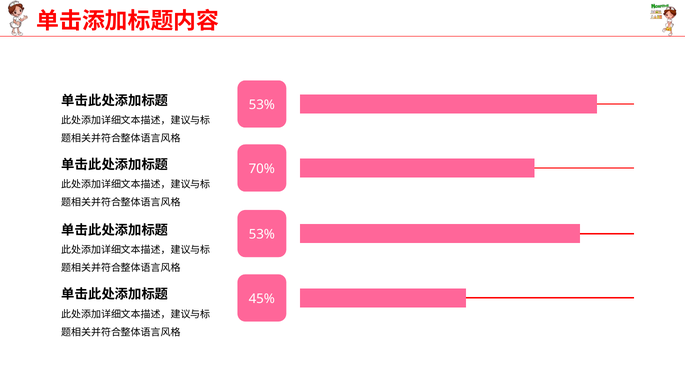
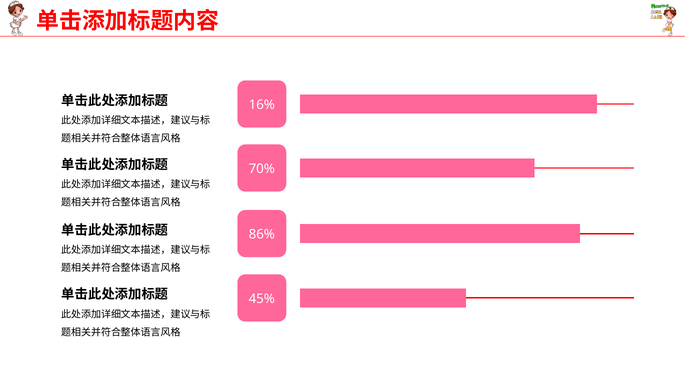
53% at (262, 105): 53% -> 16%
53% at (262, 235): 53% -> 86%
